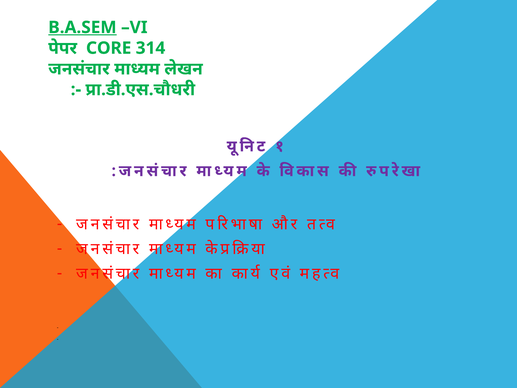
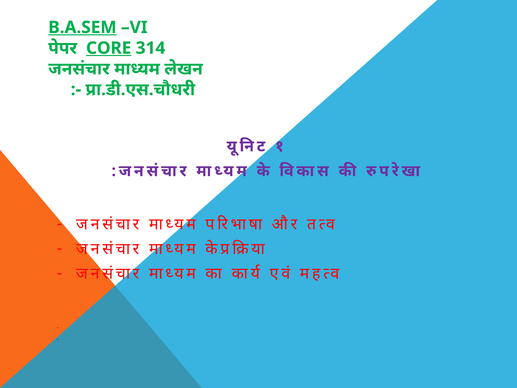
CORE underline: none -> present
